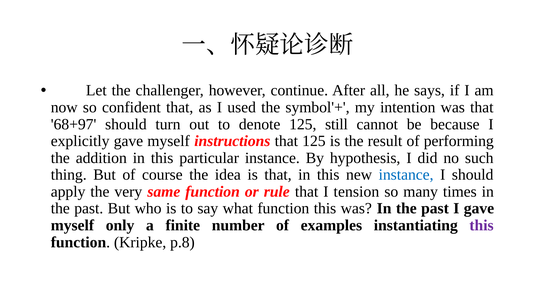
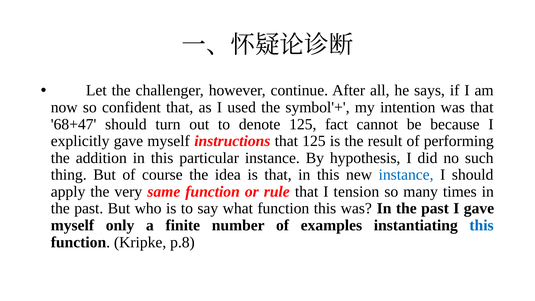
68+97: 68+97 -> 68+47
still: still -> fact
this at (482, 225) colour: purple -> blue
